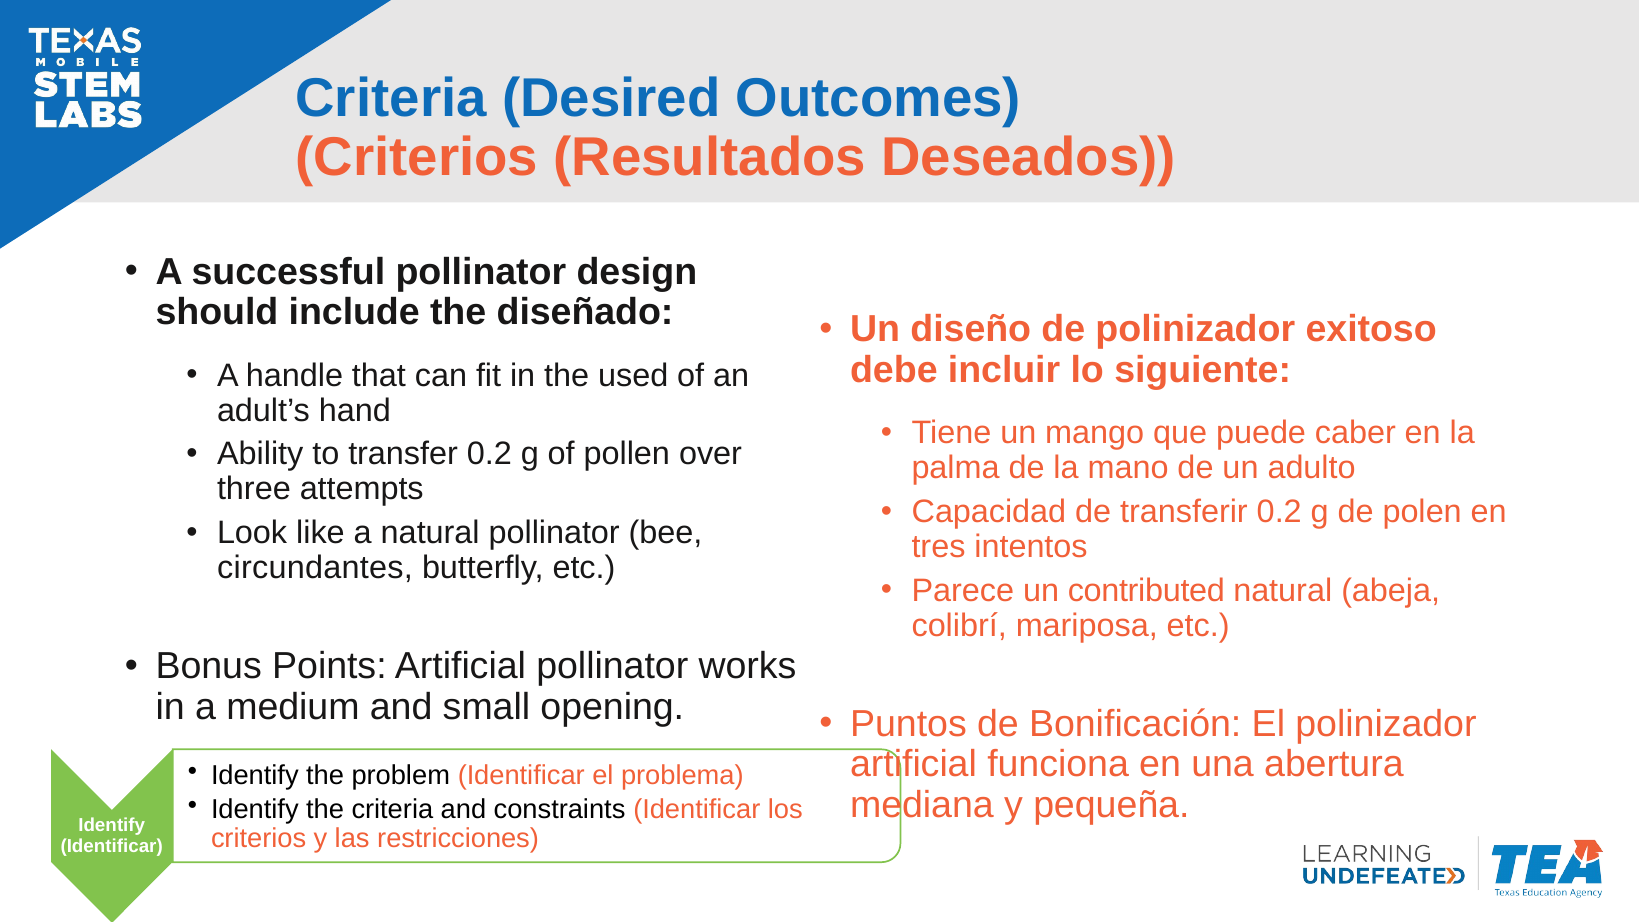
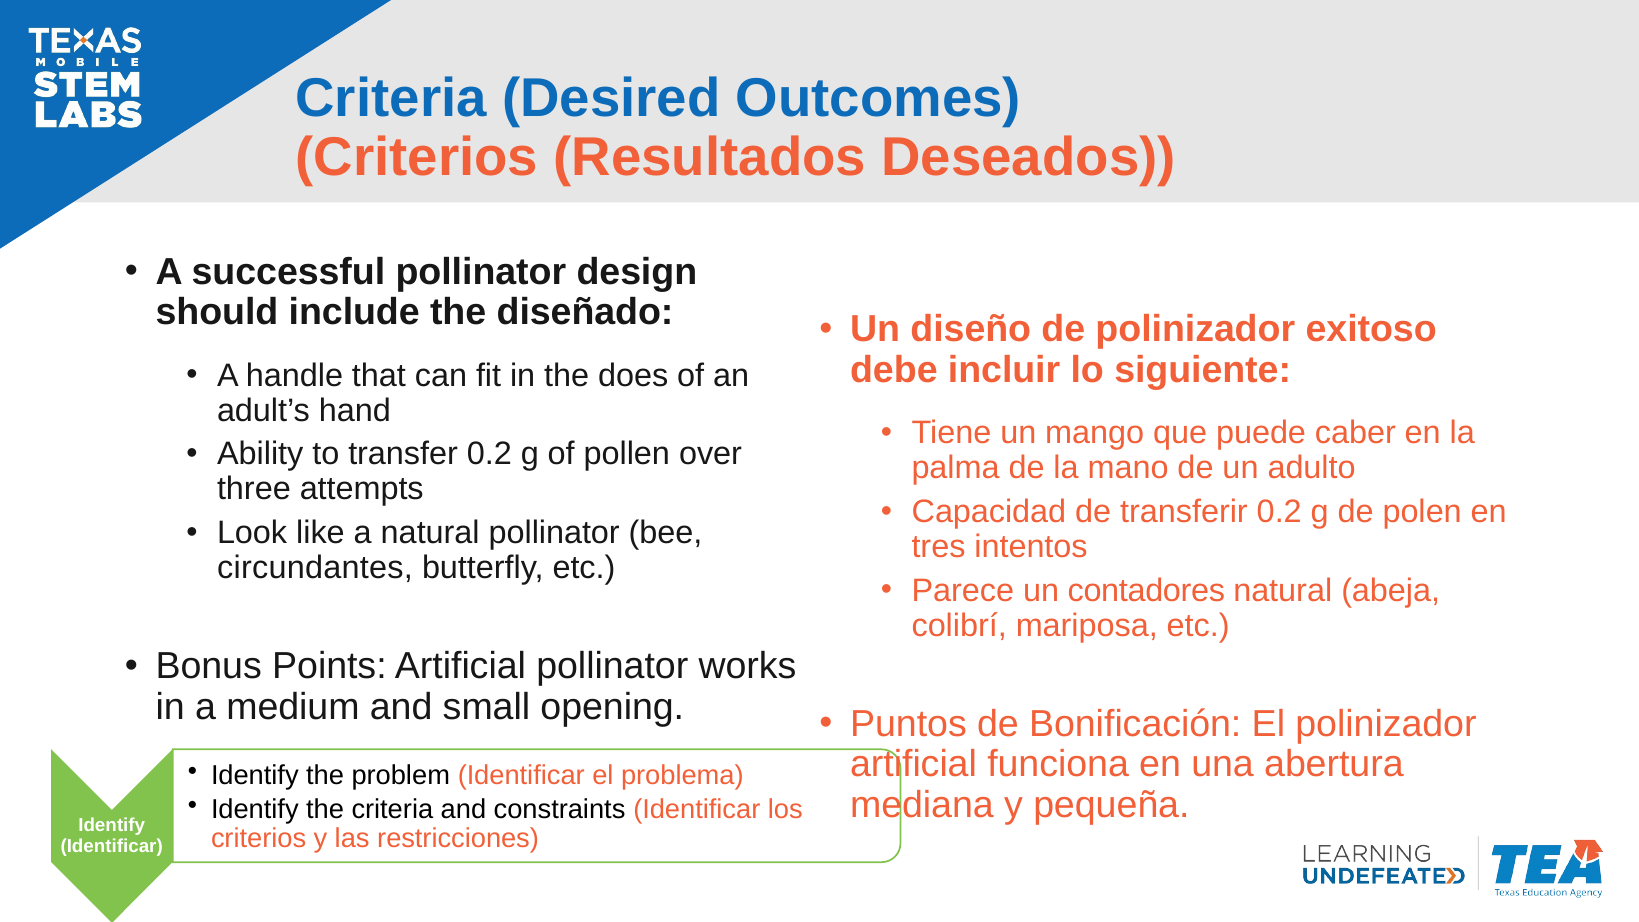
used: used -> does
contributed: contributed -> contadores
